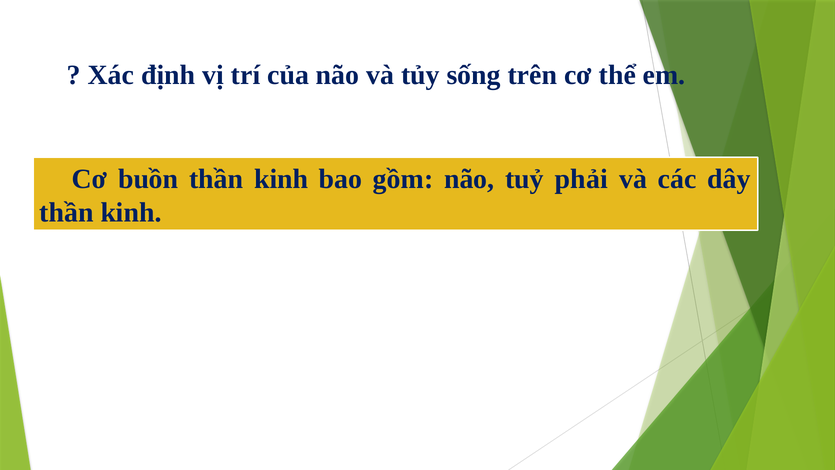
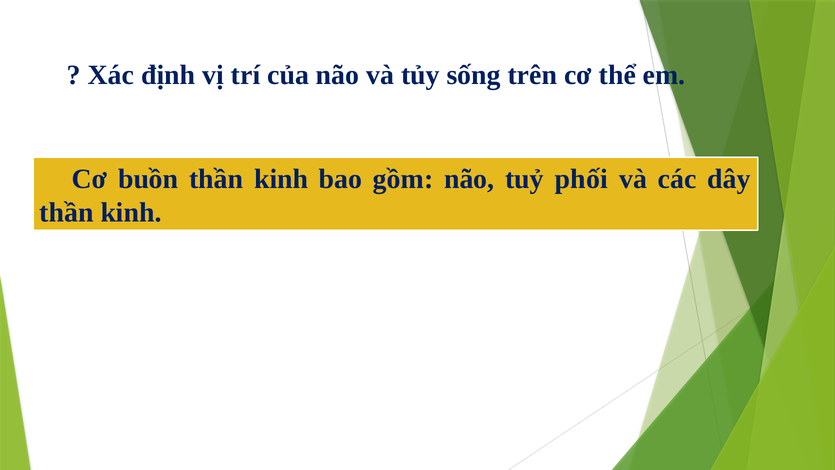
phải: phải -> phối
